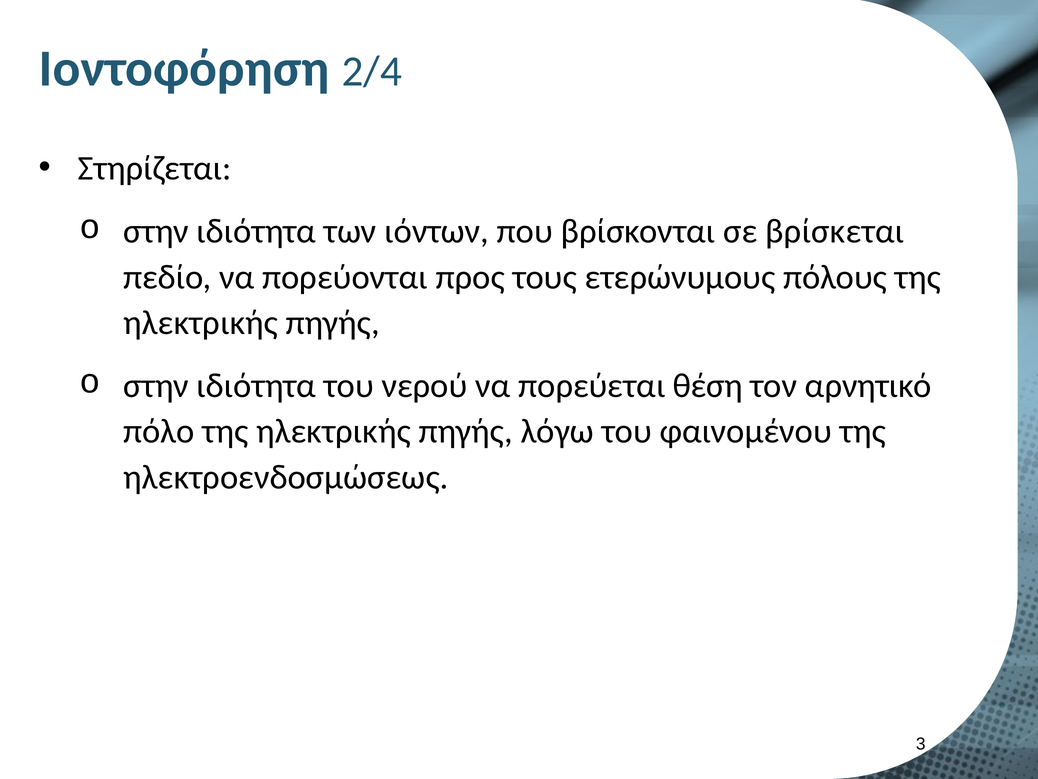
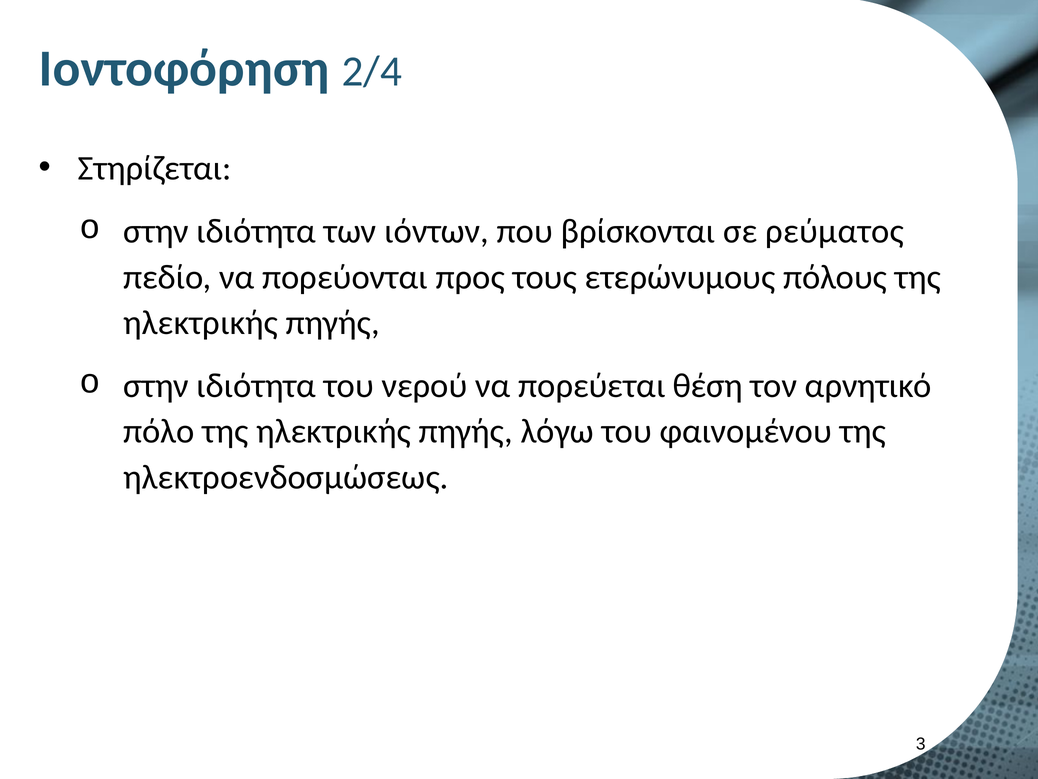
βρίσκεται: βρίσκεται -> ρεύματος
